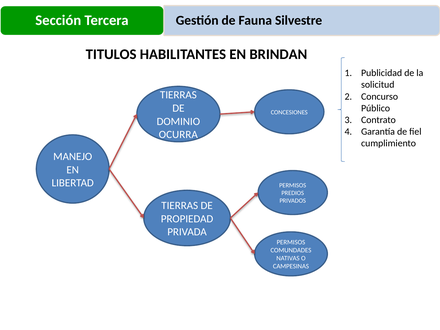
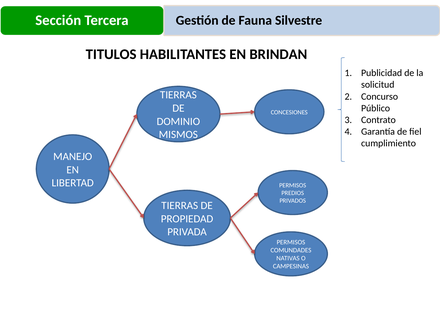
OCURRA: OCURRA -> MISMOS
